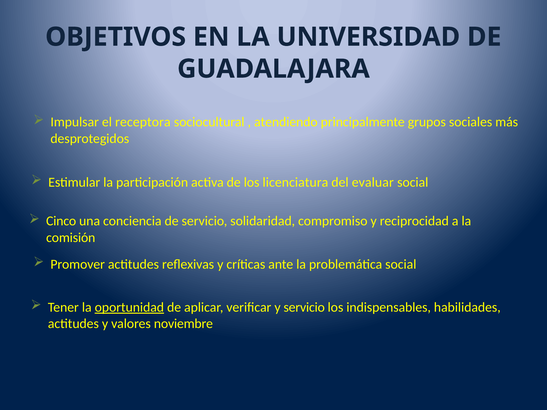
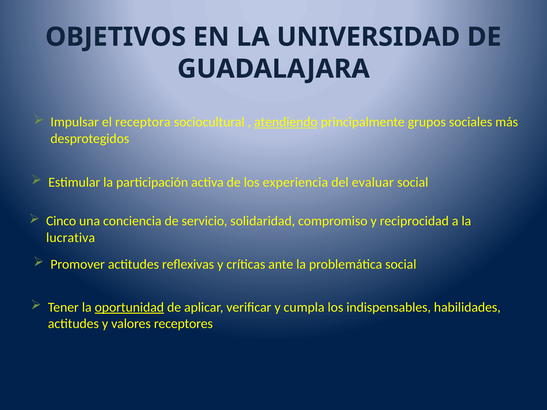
atendiendo underline: none -> present
licenciatura: licenciatura -> experiencia
comisión: comisión -> lucrativa
y servicio: servicio -> cumpla
noviembre: noviembre -> receptores
